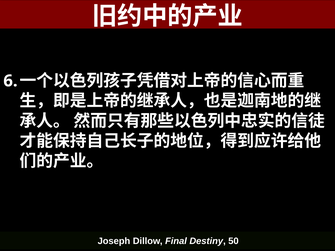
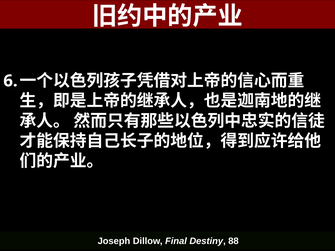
50: 50 -> 88
